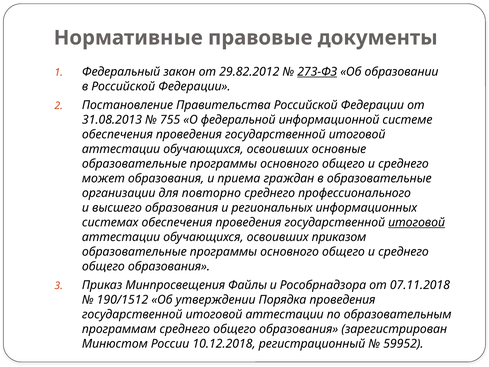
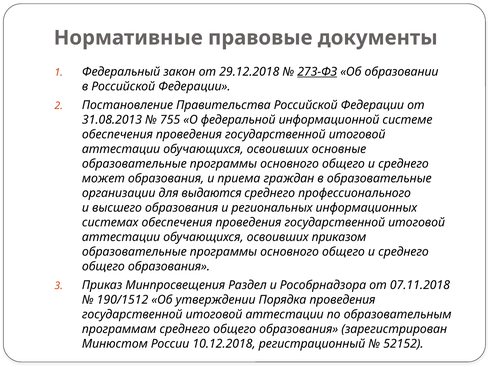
29.82.2012: 29.82.2012 -> 29.12.2018
повторно: повторно -> выдаются
итоговой at (417, 222) underline: present -> none
Файлы: Файлы -> Раздел
59952: 59952 -> 52152
